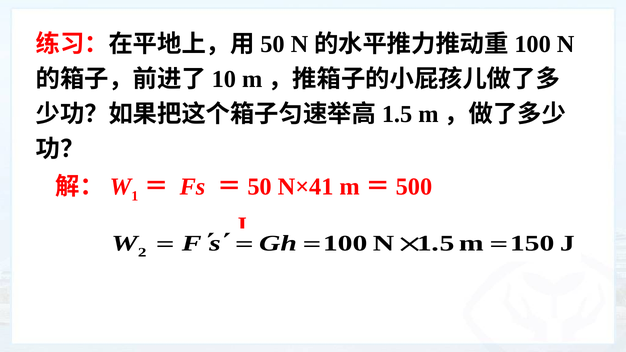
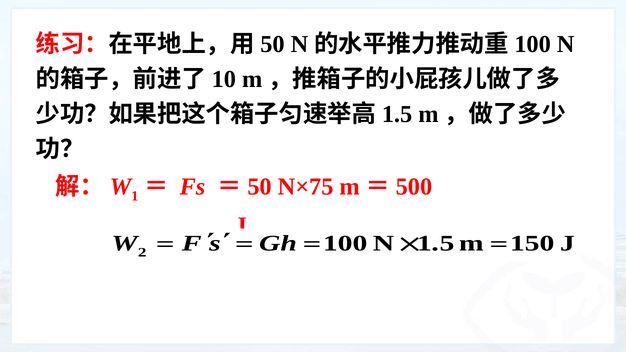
N×41: N×41 -> N×75
